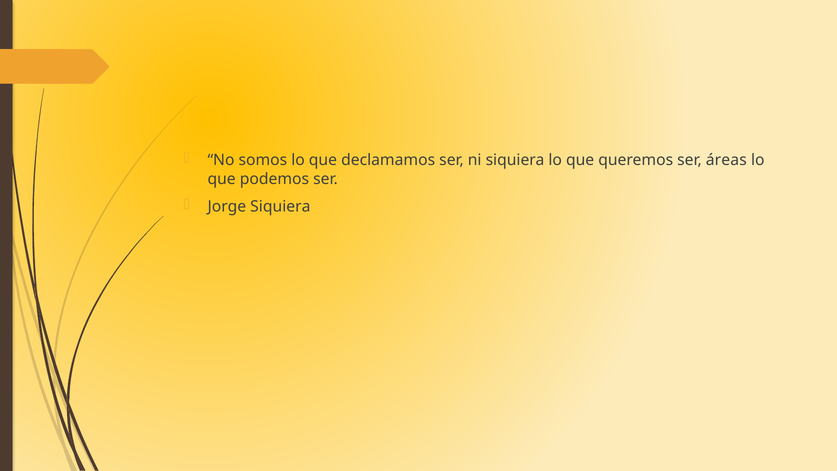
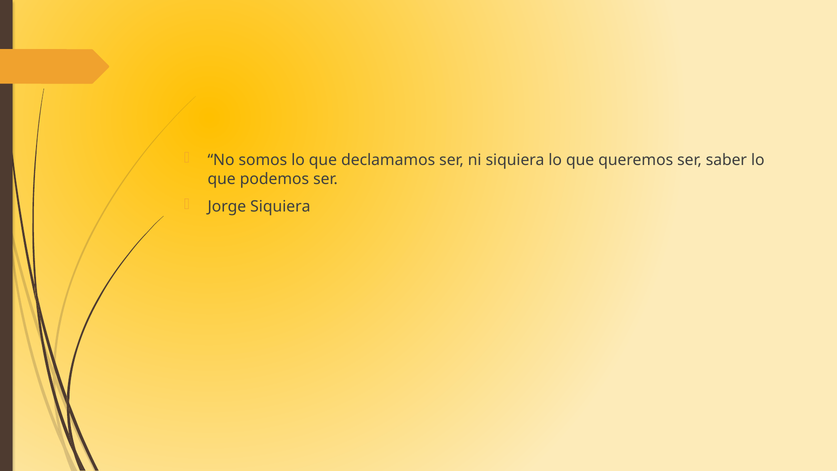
áreas: áreas -> saber
